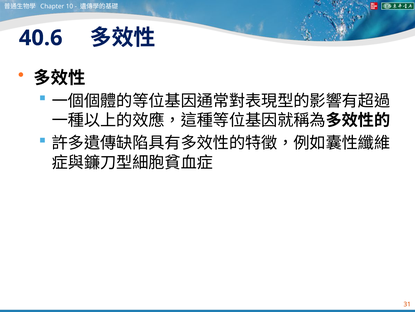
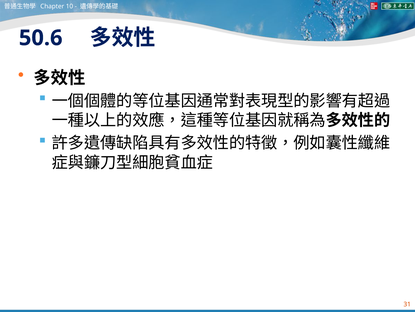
40.6: 40.6 -> 50.6
